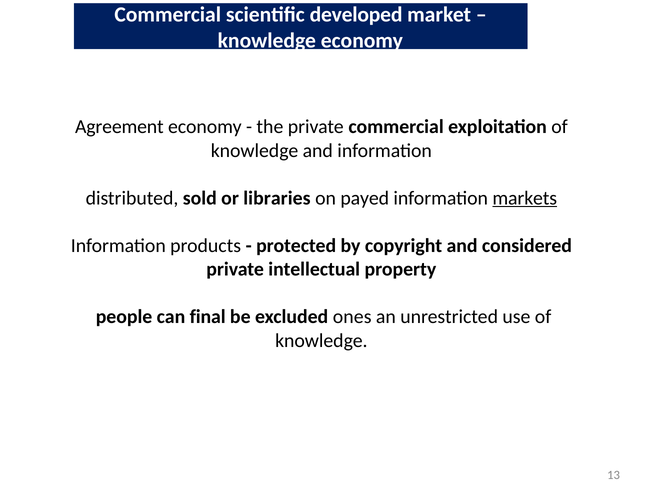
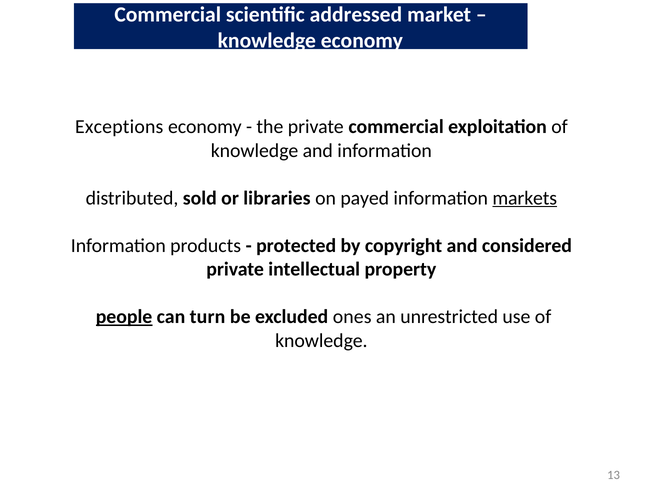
developed: developed -> addressed
Agreement: Agreement -> Exceptions
people underline: none -> present
final: final -> turn
